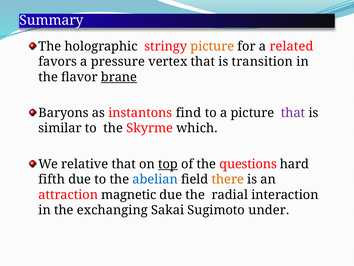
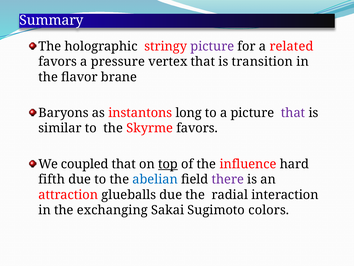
picture at (212, 46) colour: orange -> purple
brane underline: present -> none
find: find -> long
Skyrme which: which -> favors
relative: relative -> coupled
questions: questions -> influence
there colour: orange -> purple
magnetic: magnetic -> glueballs
under: under -> colors
